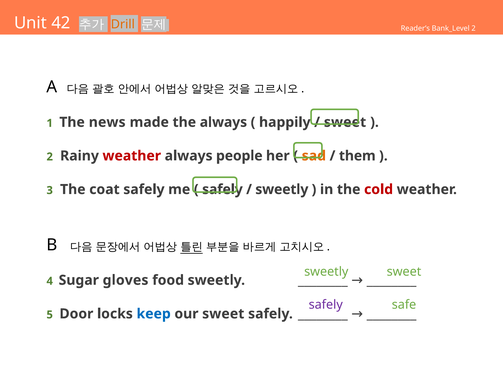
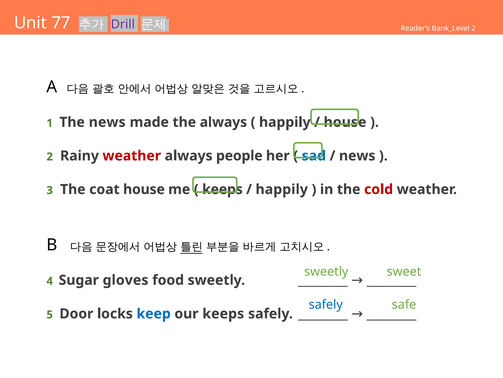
42: 42 -> 77
Drill colour: orange -> purple
sweet at (345, 122): sweet -> house
sad colour: orange -> blue
them at (357, 156): them -> news
coat safely: safely -> house
safely at (222, 189): safely -> keeps
sweetly at (282, 189): sweetly -> happily
safely at (326, 304) colour: purple -> blue
our sweet: sweet -> keeps
